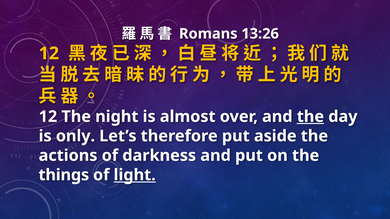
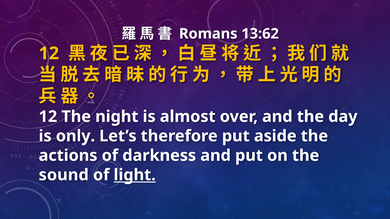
13:26: 13:26 -> 13:62
the at (310, 117) underline: present -> none
things: things -> sound
